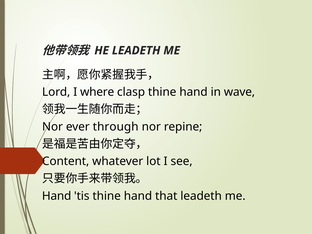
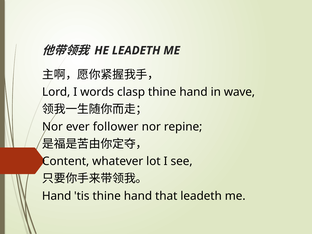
where: where -> words
through: through -> follower
